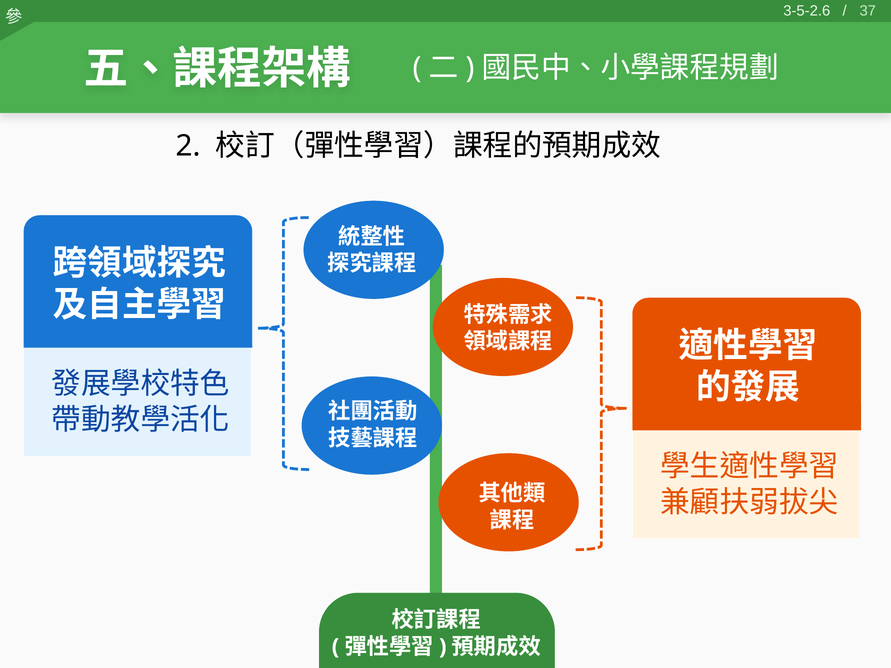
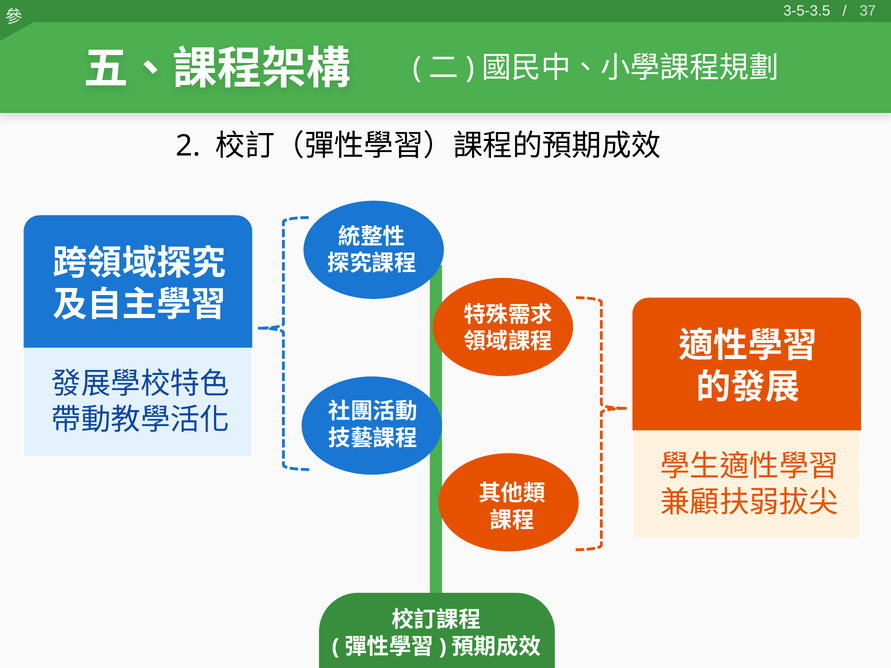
3-5-2.6: 3-5-2.6 -> 3-5-3.5
